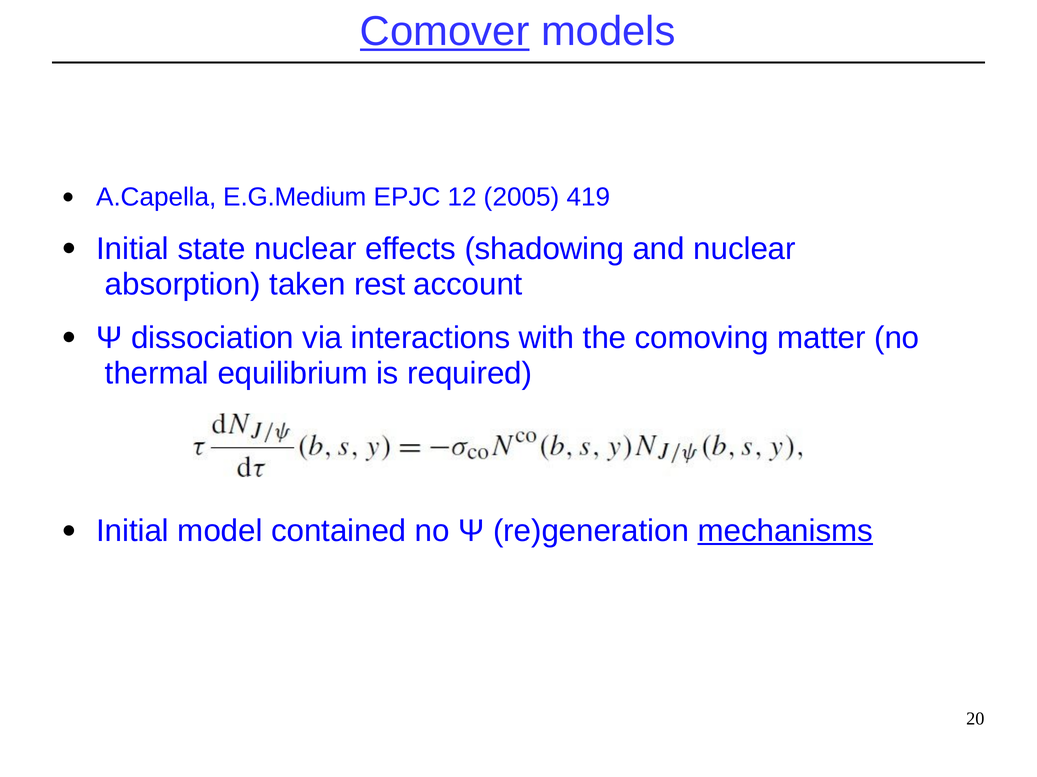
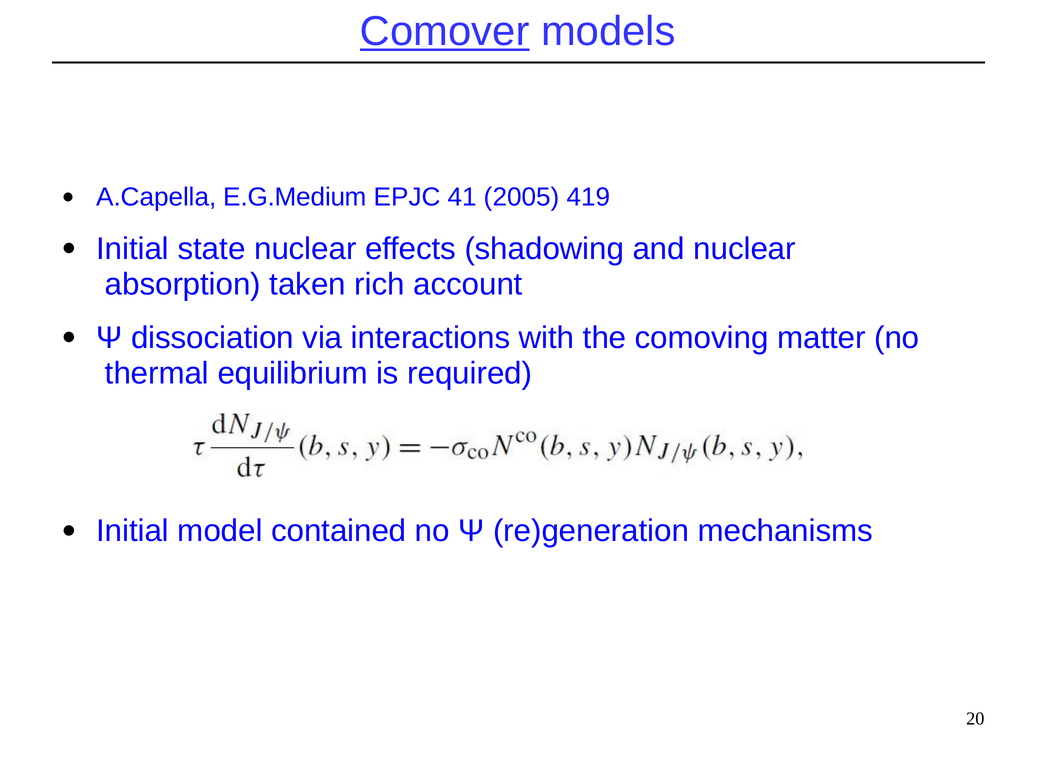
12: 12 -> 41
rest: rest -> rich
mechanisms underline: present -> none
